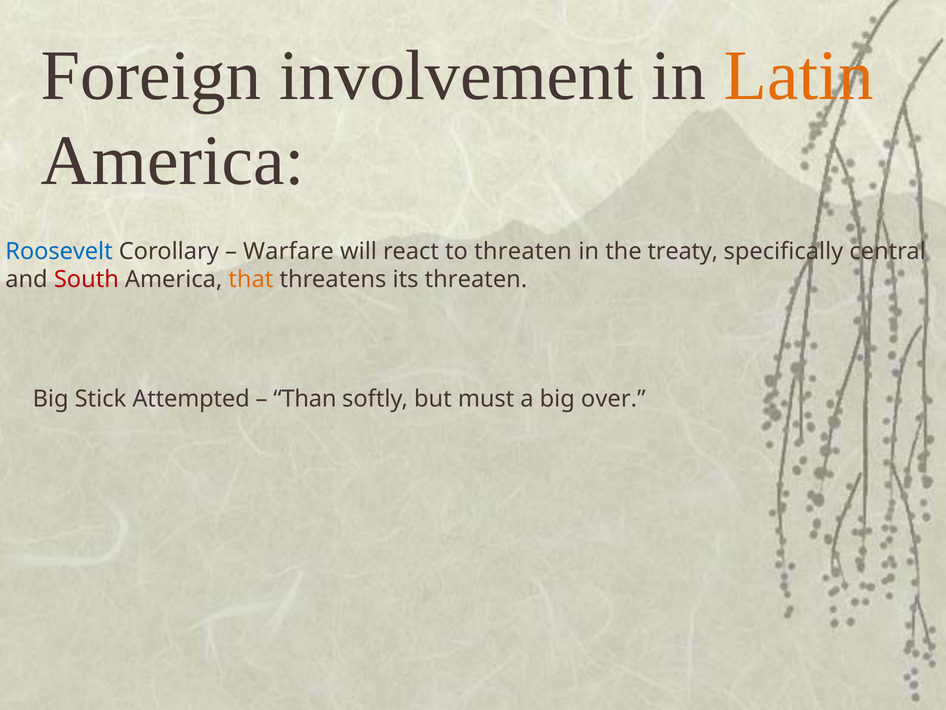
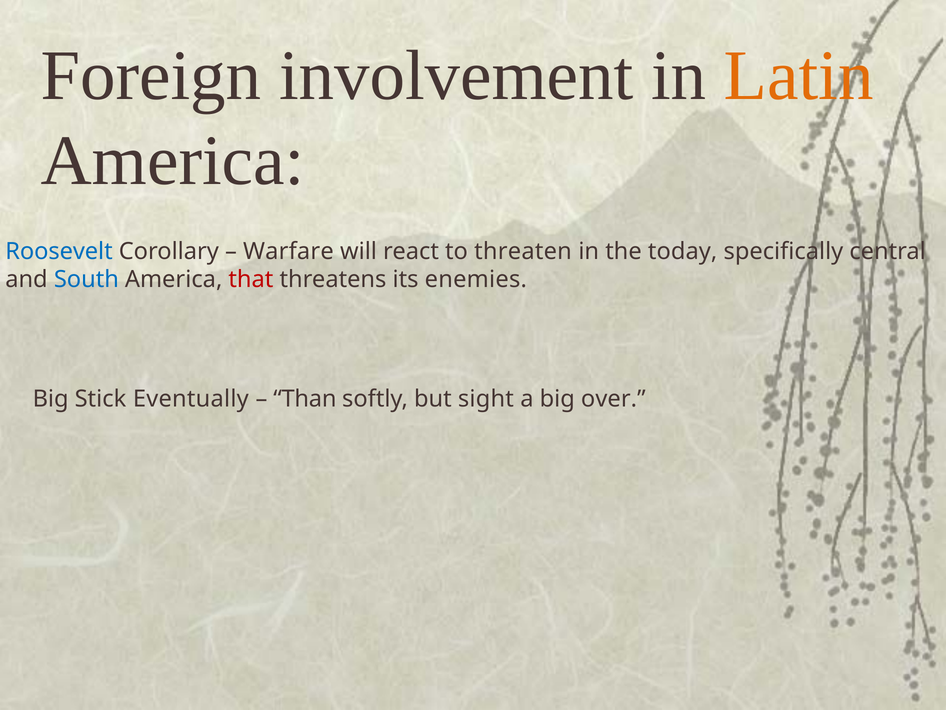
treaty: treaty -> today
South colour: red -> blue
that colour: orange -> red
its threaten: threaten -> enemies
Attempted: Attempted -> Eventually
must: must -> sight
